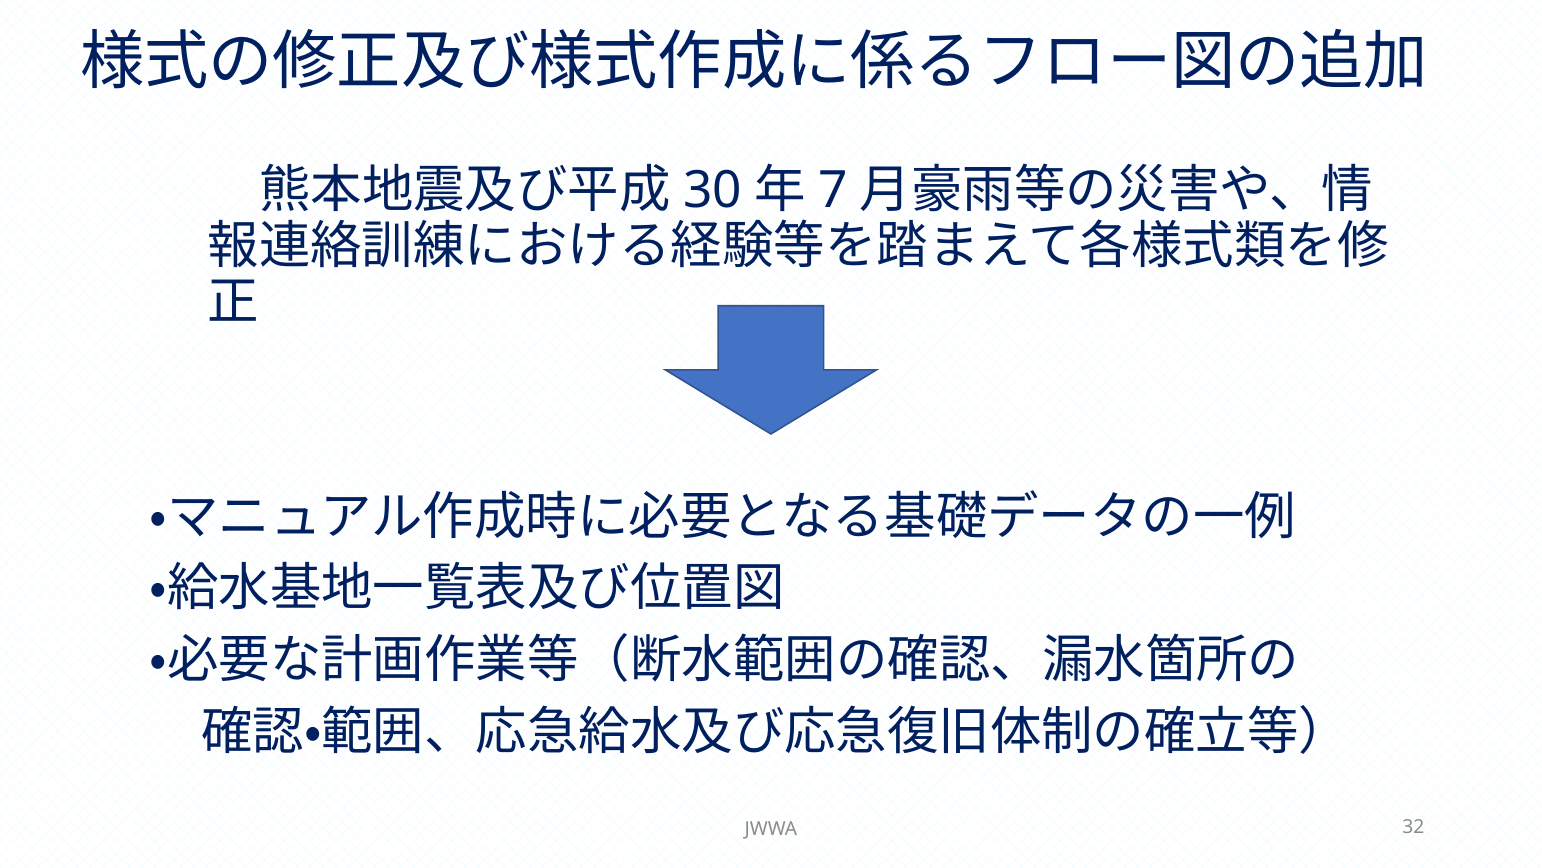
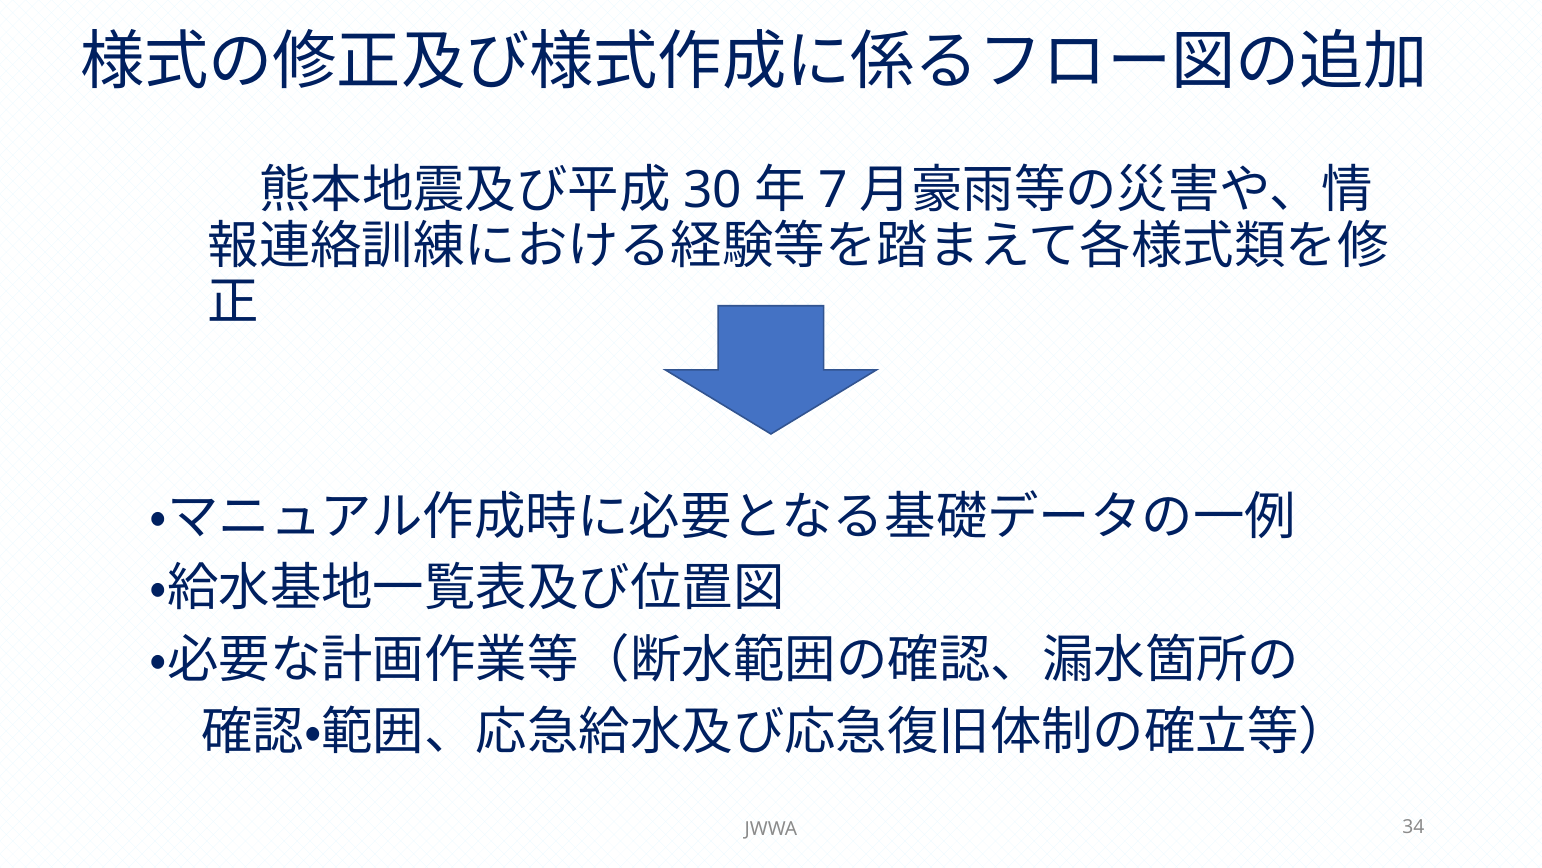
32: 32 -> 34
